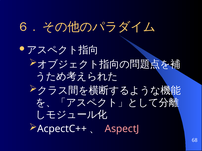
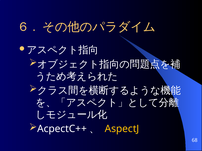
AspectJ colour: pink -> yellow
